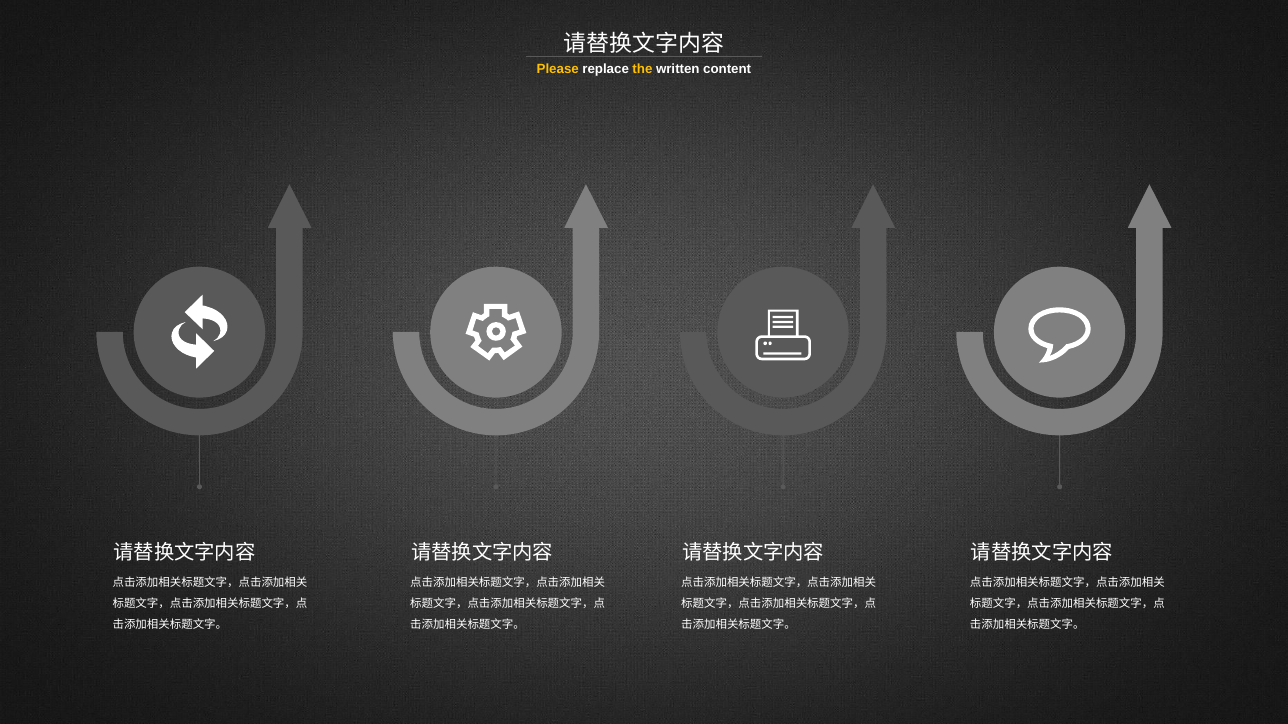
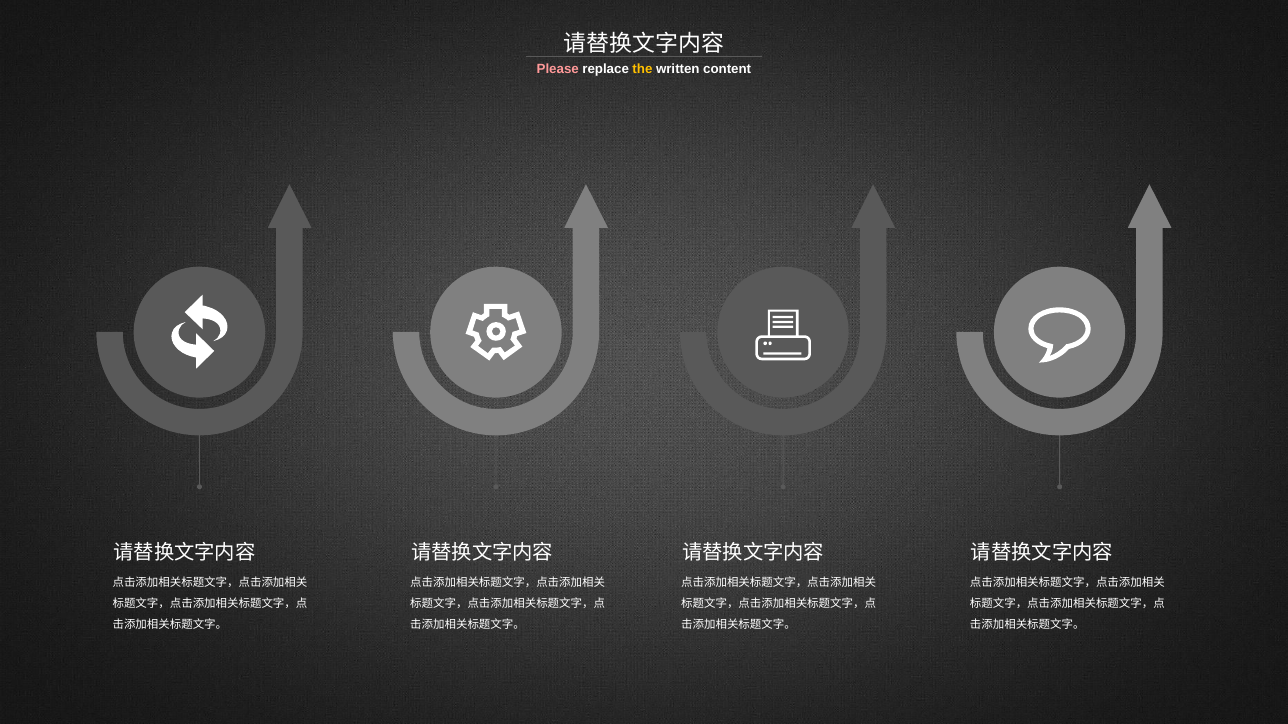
Please colour: yellow -> pink
